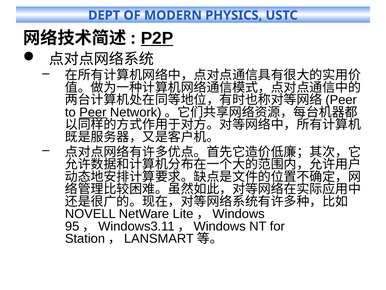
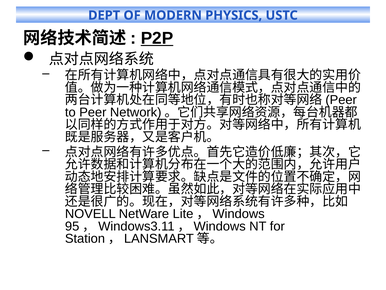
Peer underline: present -> none
